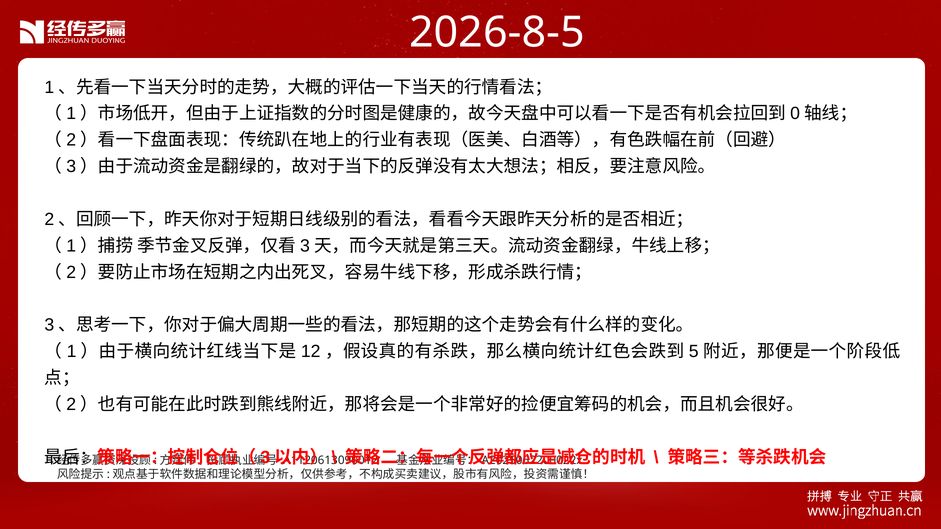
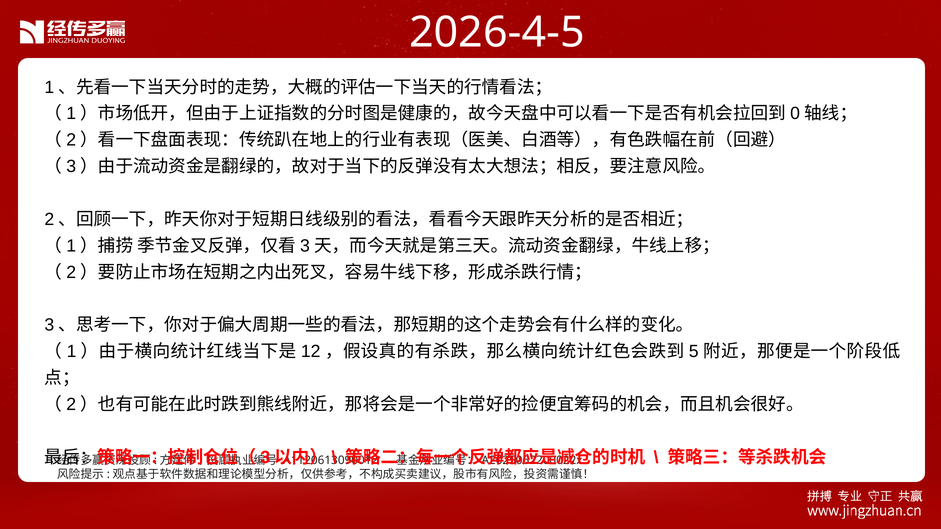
2026-8-5: 2026-8-5 -> 2026-4-5
